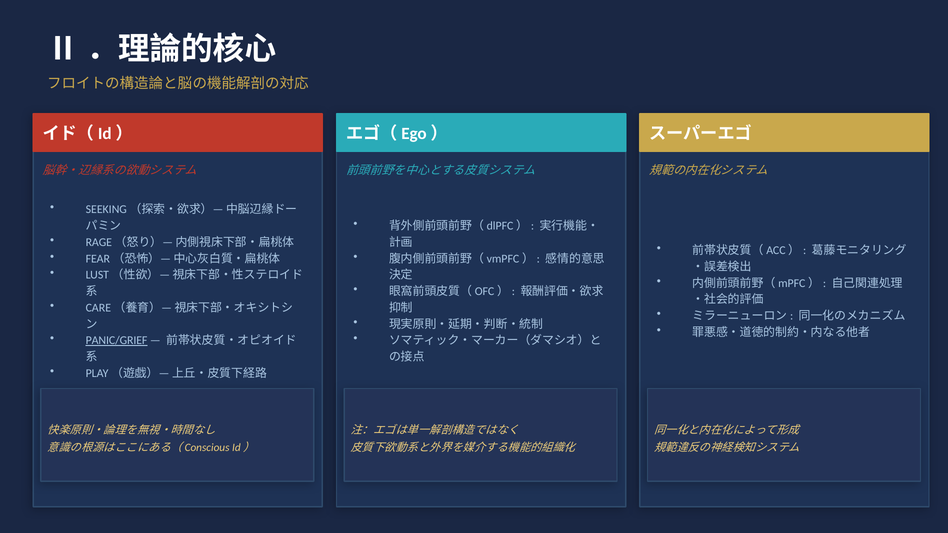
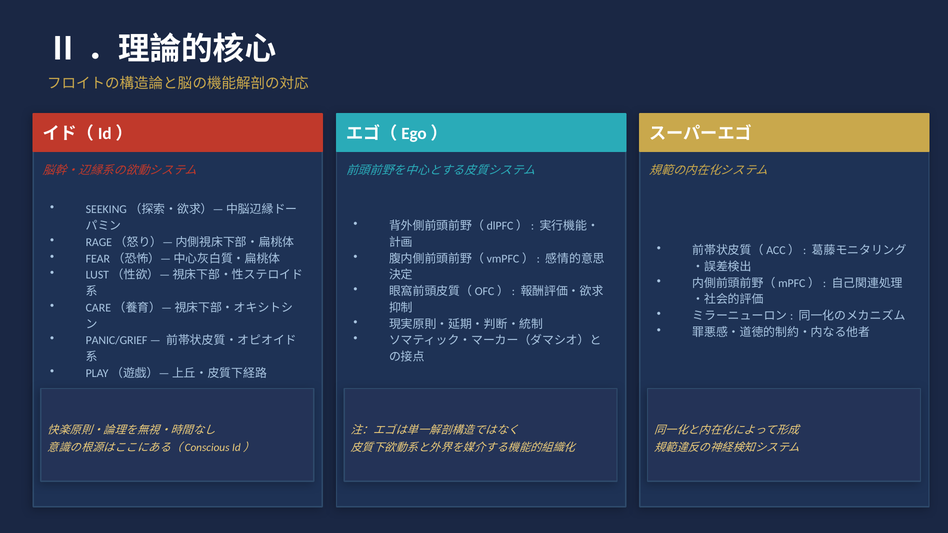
PANIC/GRIEF underline: present -> none
